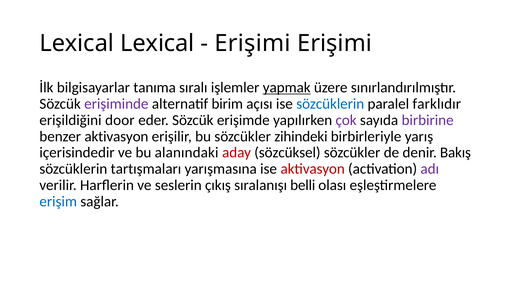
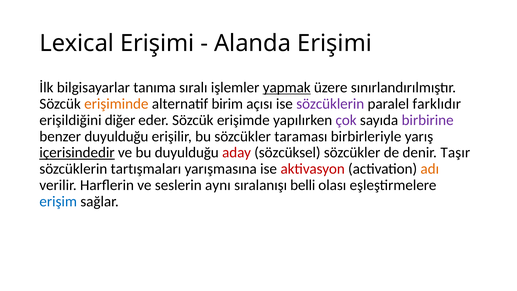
Lexical Lexical: Lexical -> Erişimi
Erişimi at (252, 43): Erişimi -> Alanda
erişiminde colour: purple -> orange
sözcüklerin at (330, 104) colour: blue -> purple
door: door -> diğer
benzer aktivasyon: aktivasyon -> duyulduğu
zihindeki: zihindeki -> taraması
içerisindedir underline: none -> present
bu alanındaki: alanındaki -> duyulduğu
Bakış: Bakış -> Taşır
adı colour: purple -> orange
çıkış: çıkış -> aynı
